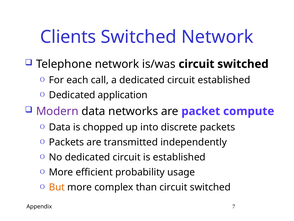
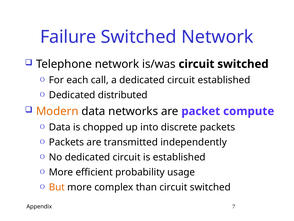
Clients: Clients -> Failure
application: application -> distributed
Modern colour: purple -> orange
